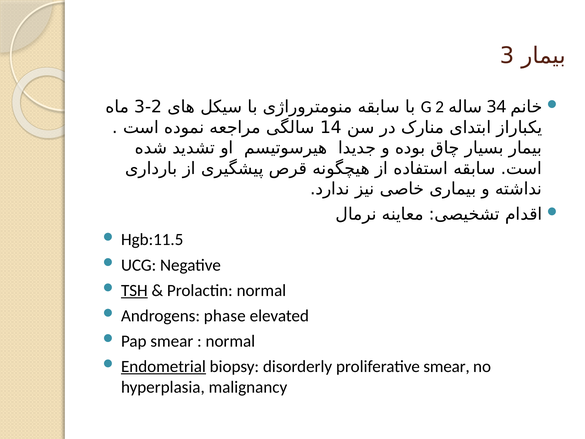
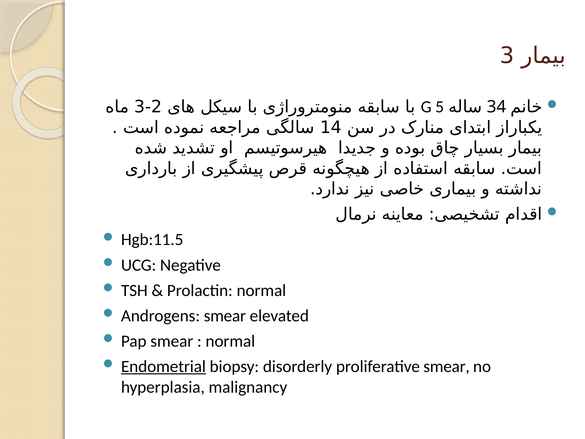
G 2: 2 -> 5
TSH underline: present -> none
Androgens phase: phase -> smear
